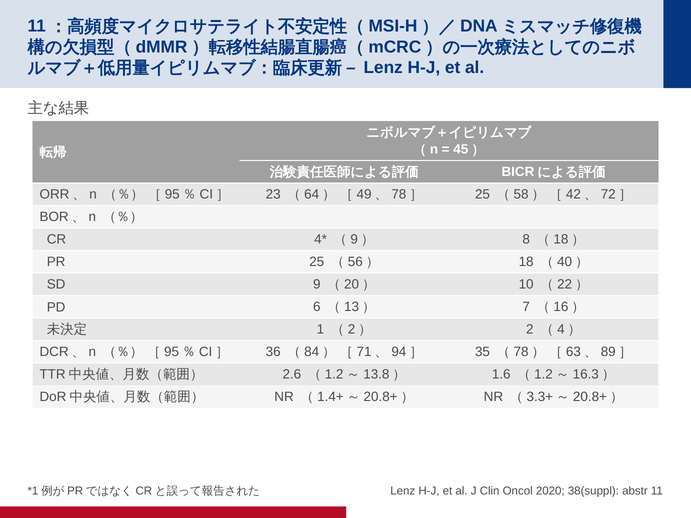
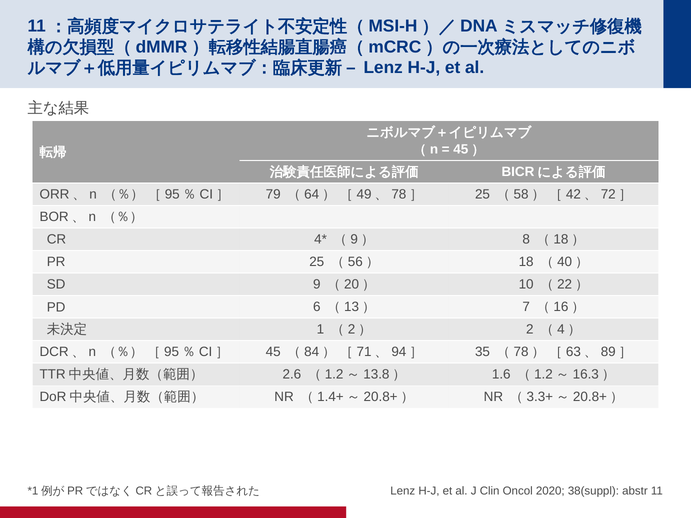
23: 23 -> 79
36: 36 -> 45
